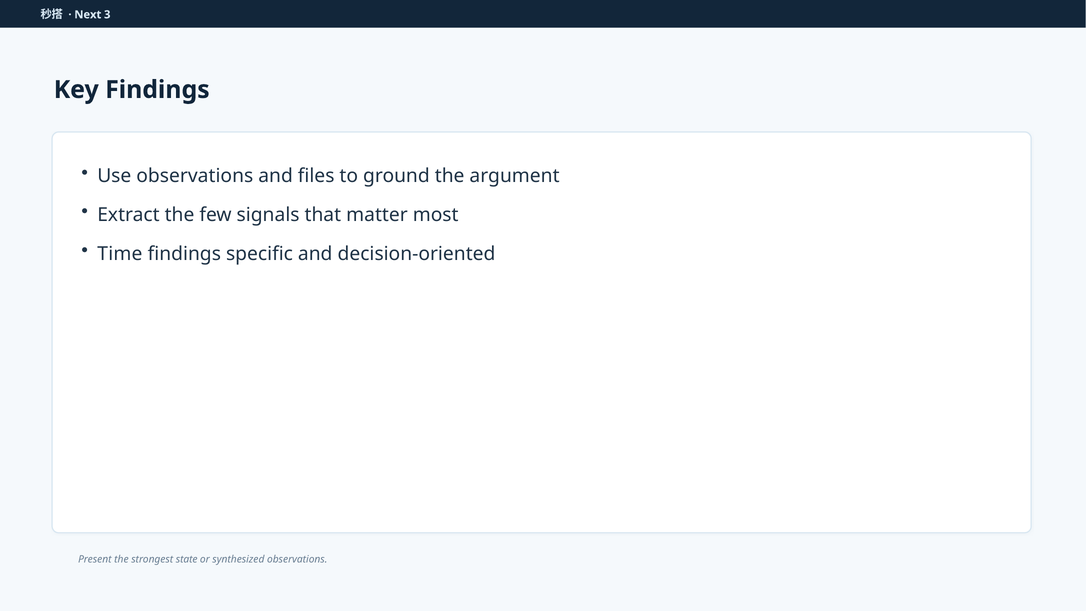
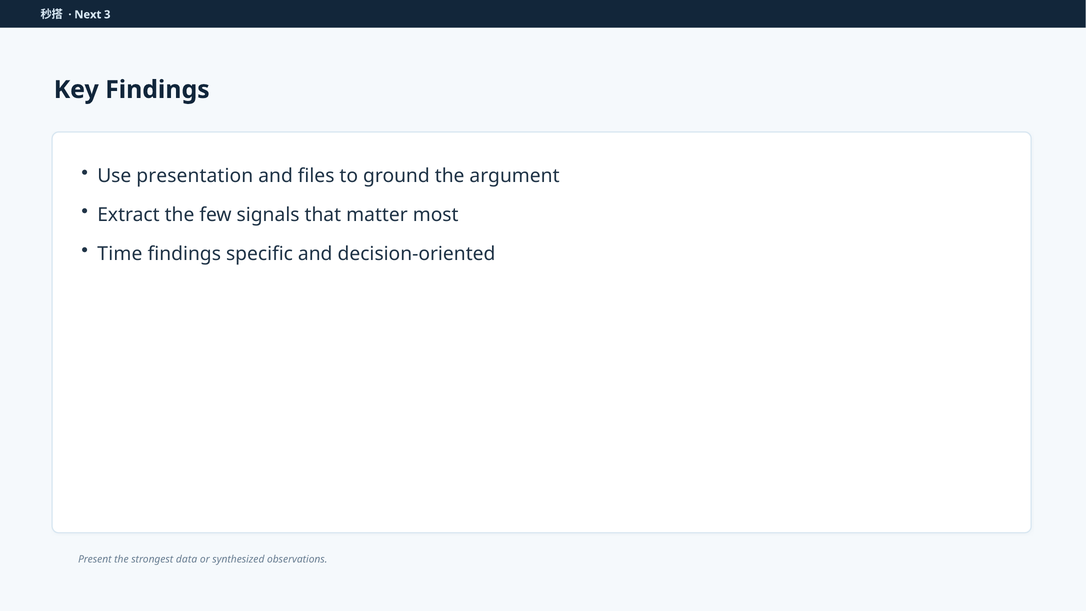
Use observations: observations -> presentation
state: state -> data
